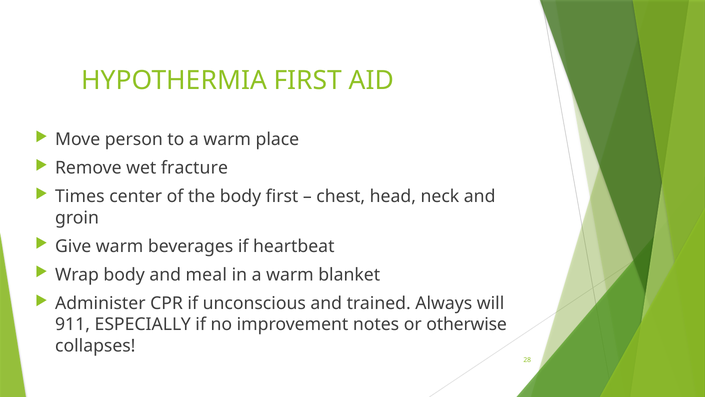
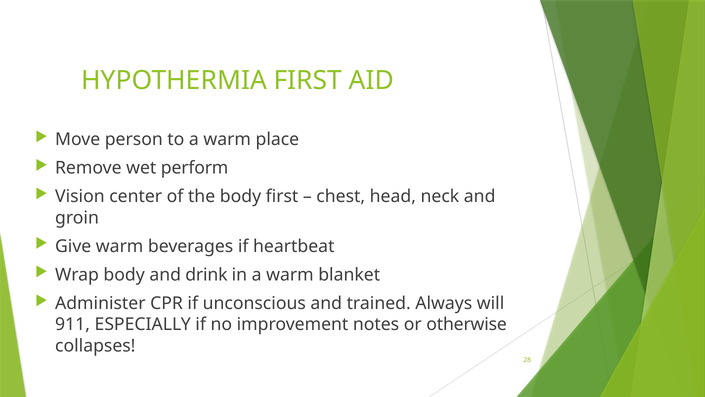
fracture: fracture -> perform
Times: Times -> Vision
meal: meal -> drink
